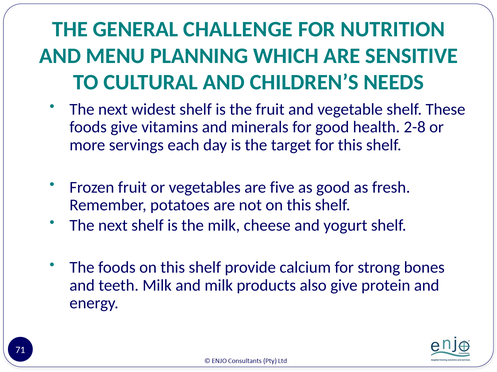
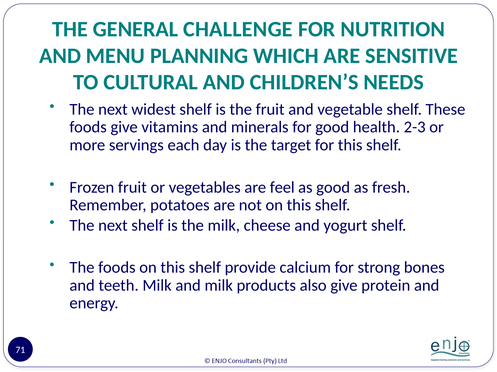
2-8: 2-8 -> 2-3
five: five -> feel
